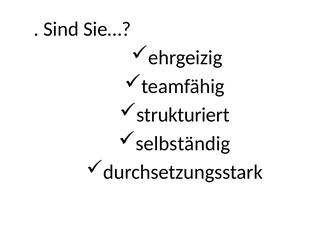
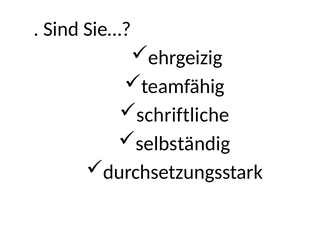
strukturiert: strukturiert -> schriftliche
